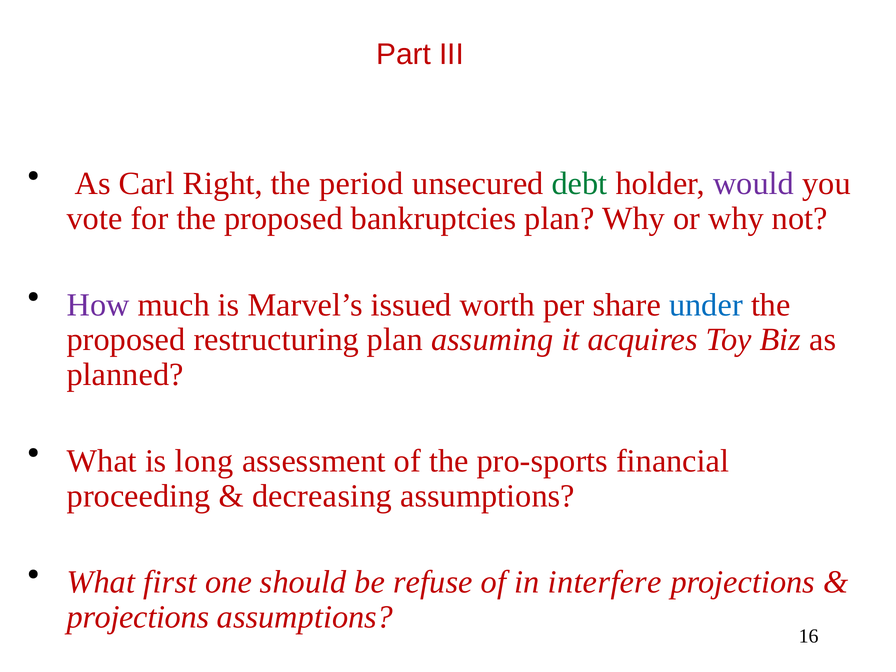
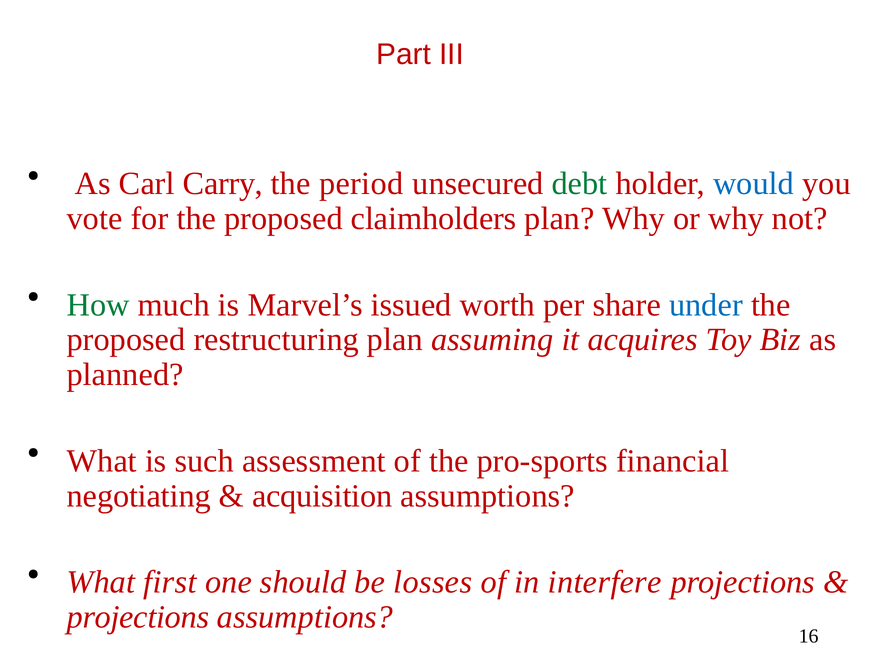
Right: Right -> Carry
would colour: purple -> blue
bankruptcies: bankruptcies -> claimholders
How colour: purple -> green
long: long -> such
proceeding: proceeding -> negotiating
decreasing: decreasing -> acquisition
refuse: refuse -> losses
